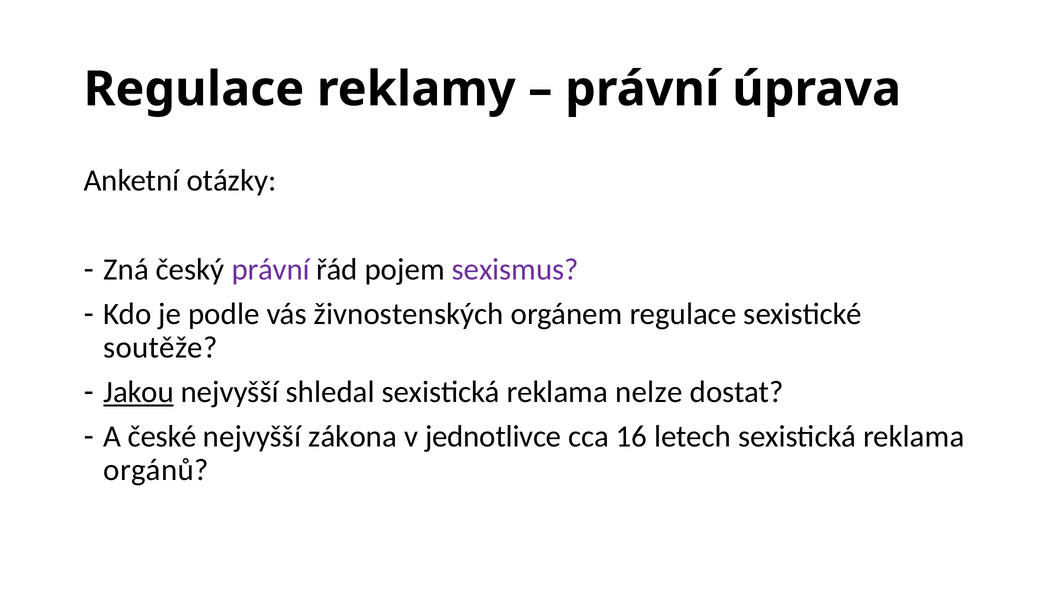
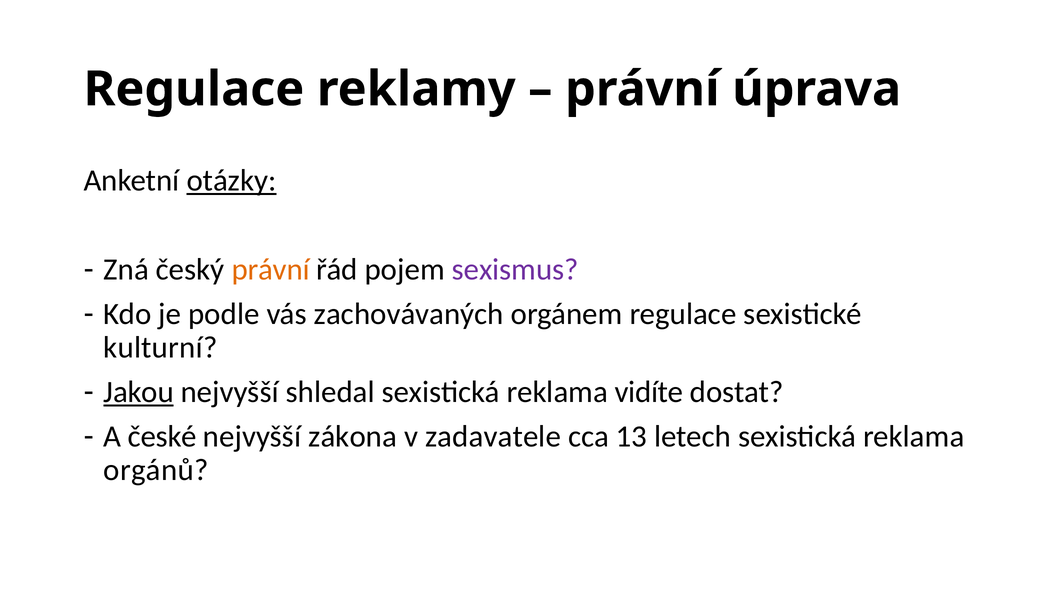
otázky underline: none -> present
právní at (271, 270) colour: purple -> orange
živnostenských: živnostenských -> zachovávaných
soutěže: soutěže -> kulturní
nelze: nelze -> vidíte
jednotlivce: jednotlivce -> zadavatele
16: 16 -> 13
